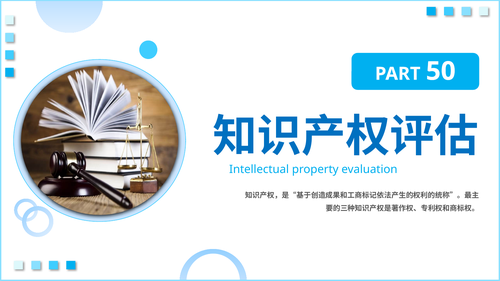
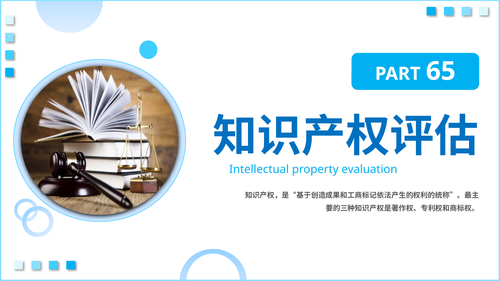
50: 50 -> 65
